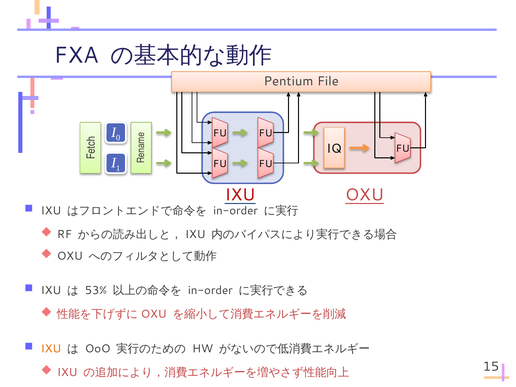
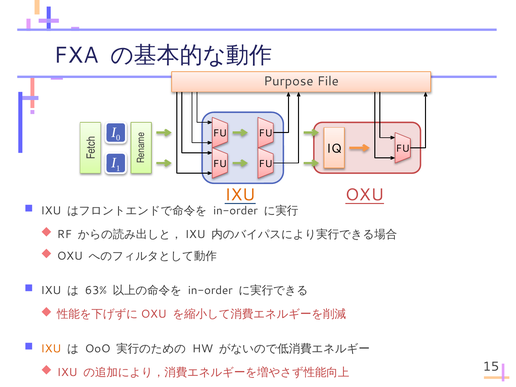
Pentium: Pentium -> Purpose
IXU at (240, 195) colour: red -> orange
53%: 53% -> 63%
